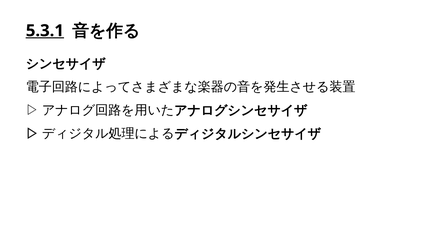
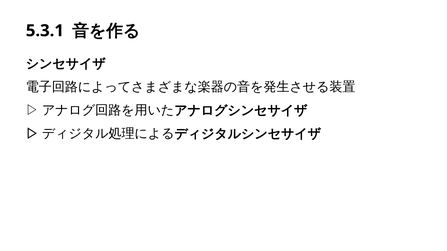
5.3.1 underline: present -> none
